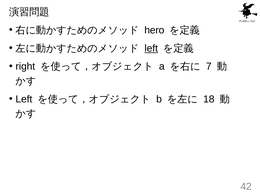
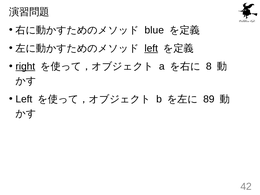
hero: hero -> blue
right underline: none -> present
7: 7 -> 8
18: 18 -> 89
